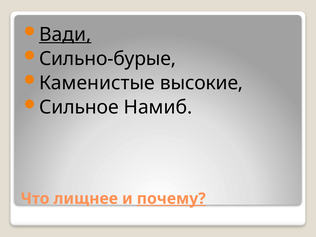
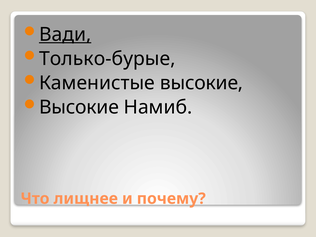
Сильно-бурые: Сильно-бурые -> Только-бурые
Сильное at (79, 107): Сильное -> Высокие
почему underline: present -> none
